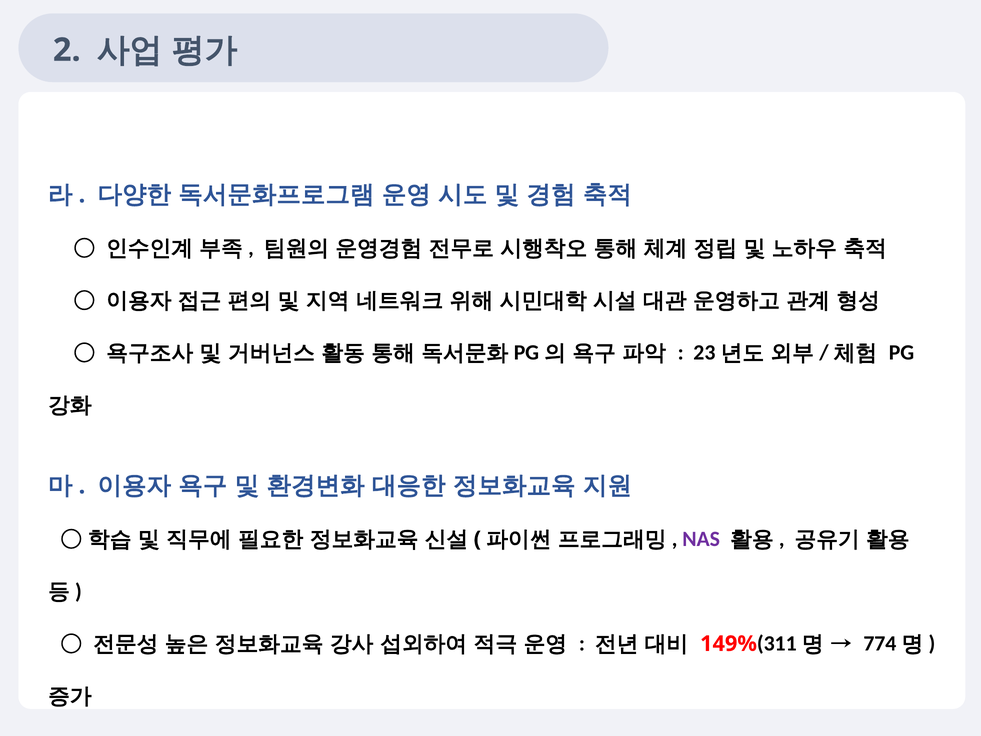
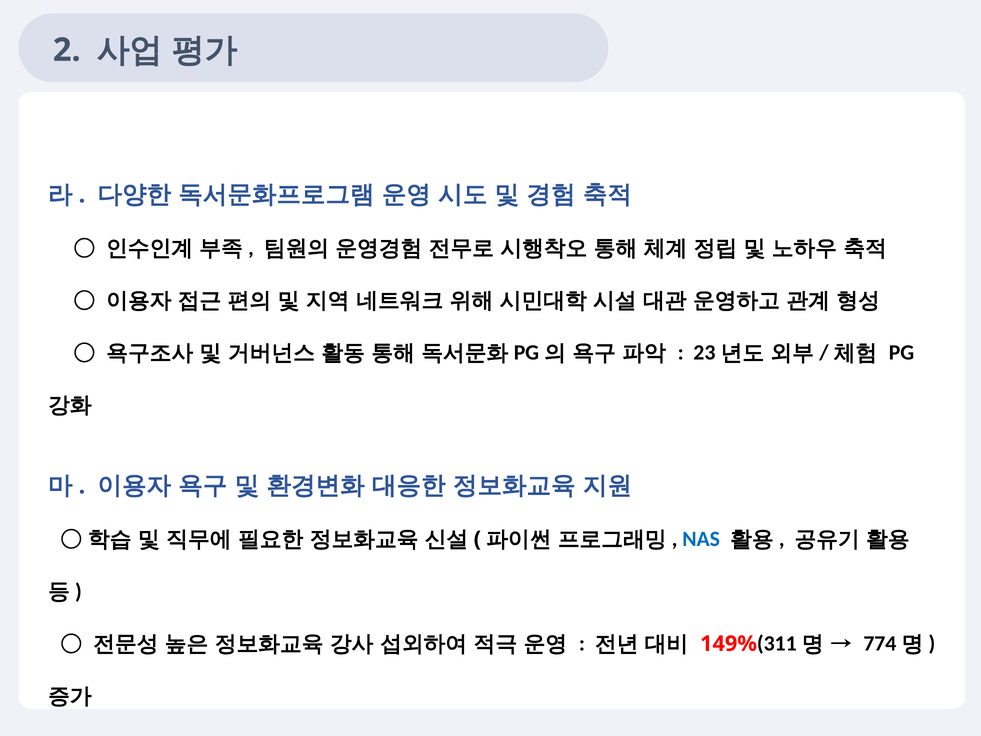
NAS colour: purple -> blue
